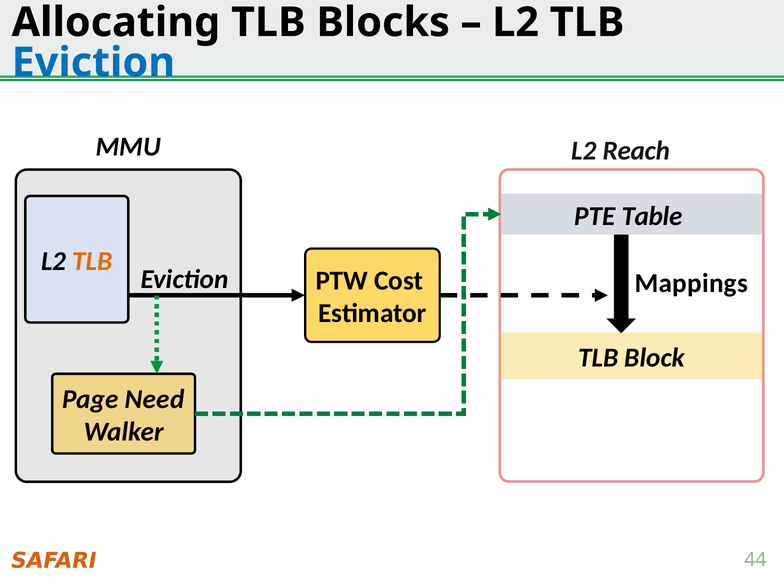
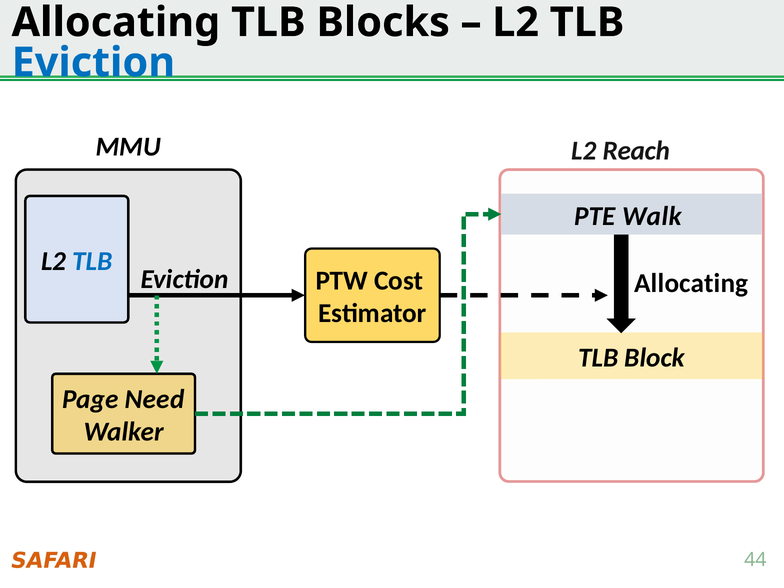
Table: Table -> Walk
TLB at (92, 261) colour: orange -> blue
Mappings at (691, 283): Mappings -> Allocating
